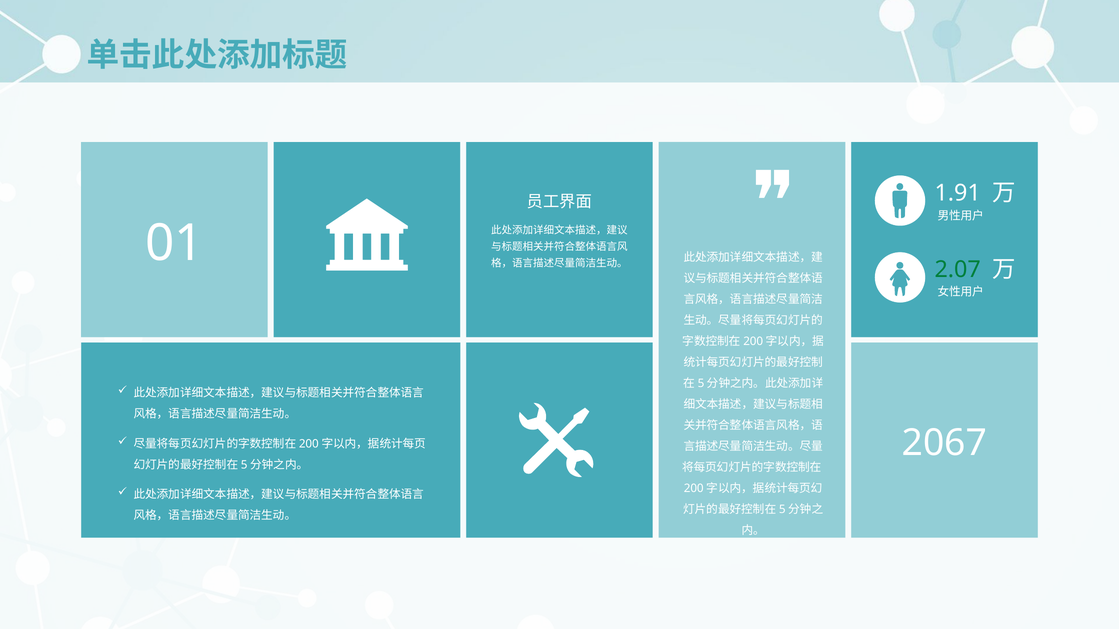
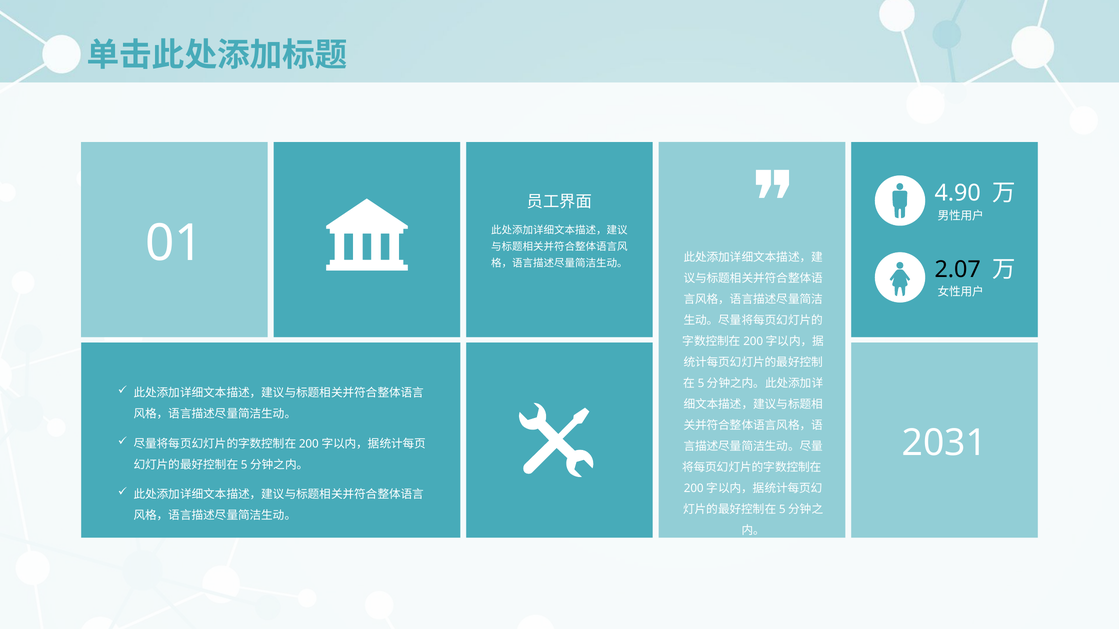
1.91: 1.91 -> 4.90
2.07 colour: green -> black
2067: 2067 -> 2031
